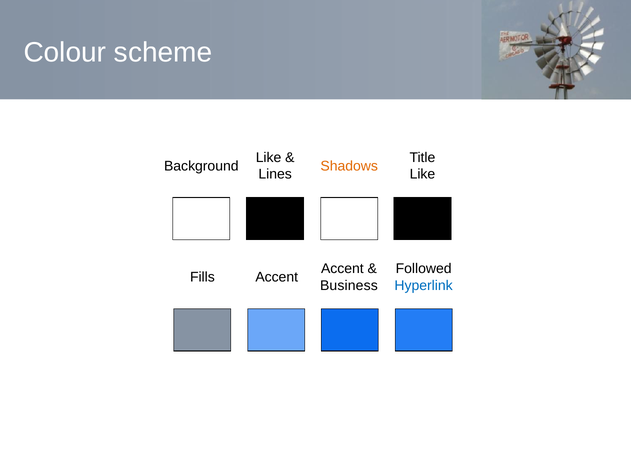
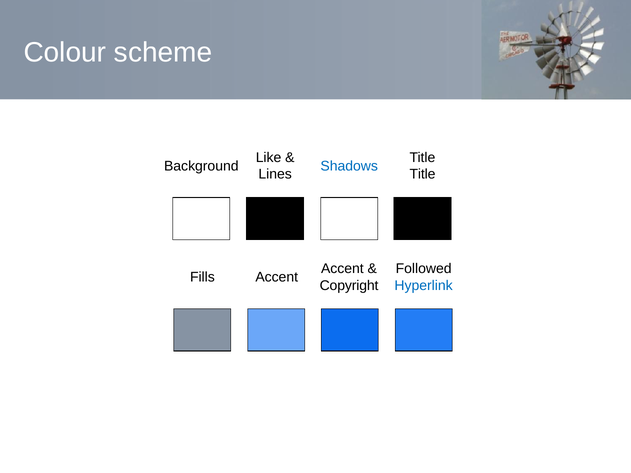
Shadows colour: orange -> blue
Like at (422, 174): Like -> Title
Business: Business -> Copyright
